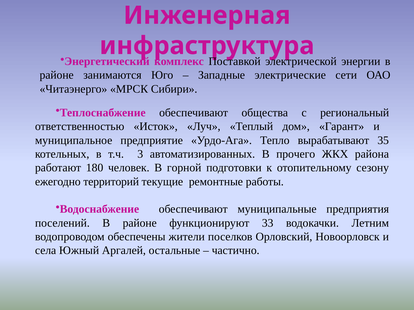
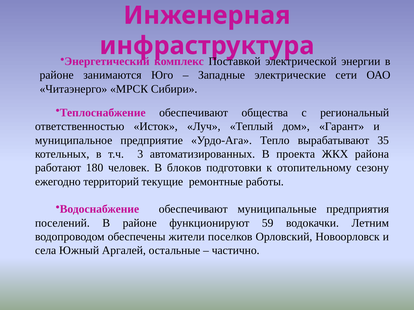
прочего: прочего -> проекта
горной: горной -> блоков
33: 33 -> 59
